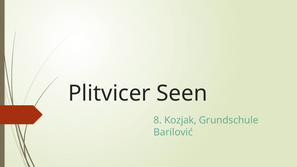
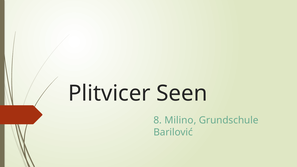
Kozjak: Kozjak -> Milino
